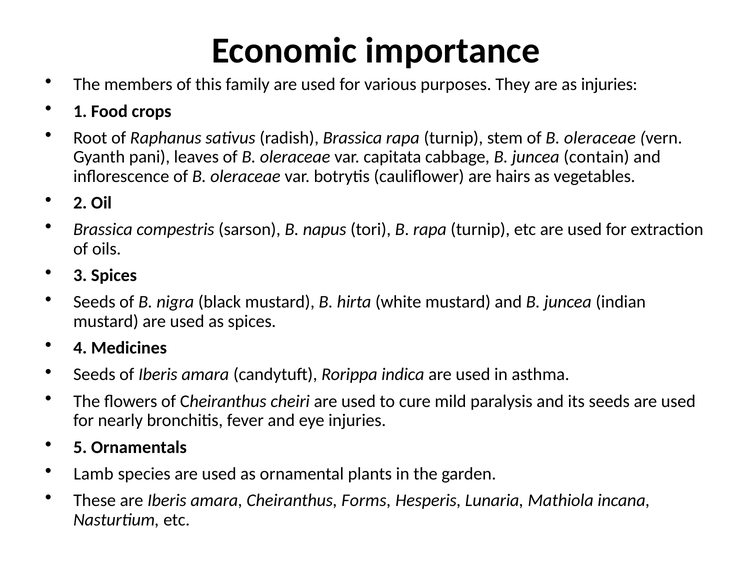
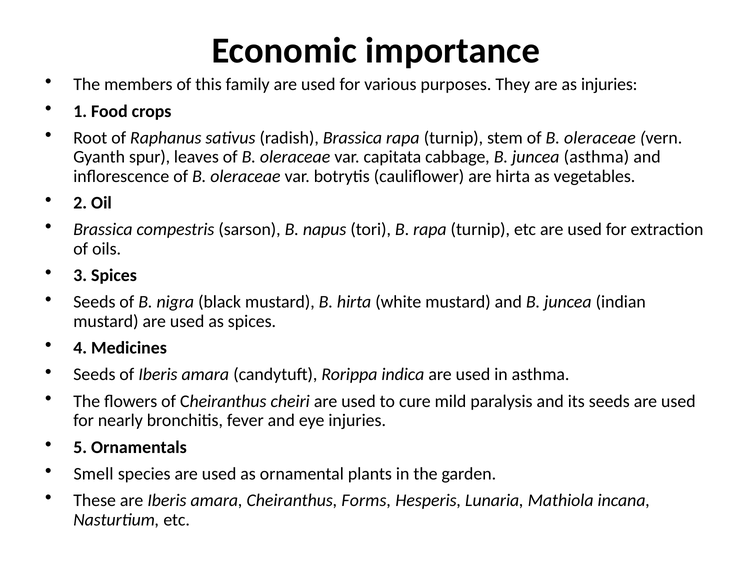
pani: pani -> spur
juncea contain: contain -> asthma
are hairs: hairs -> hirta
Lamb: Lamb -> Smell
